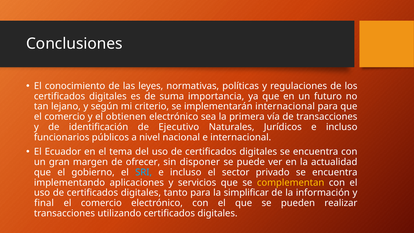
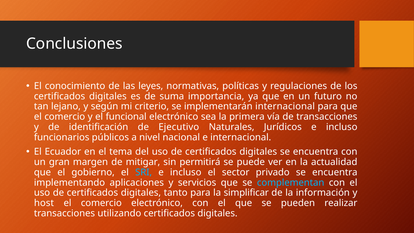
obtienen: obtienen -> funcional
ofrecer: ofrecer -> mitigar
disponer: disponer -> permitirá
complementan colour: yellow -> light blue
final: final -> host
